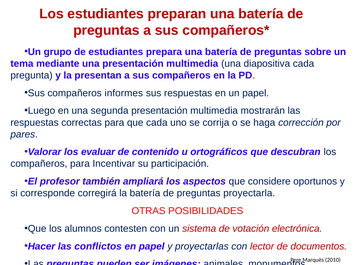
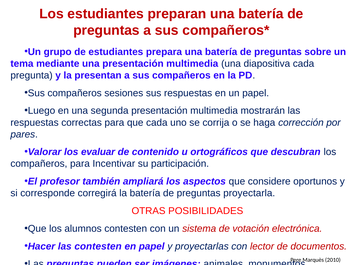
informes: informes -> sesiones
las conflictos: conflictos -> contesten
